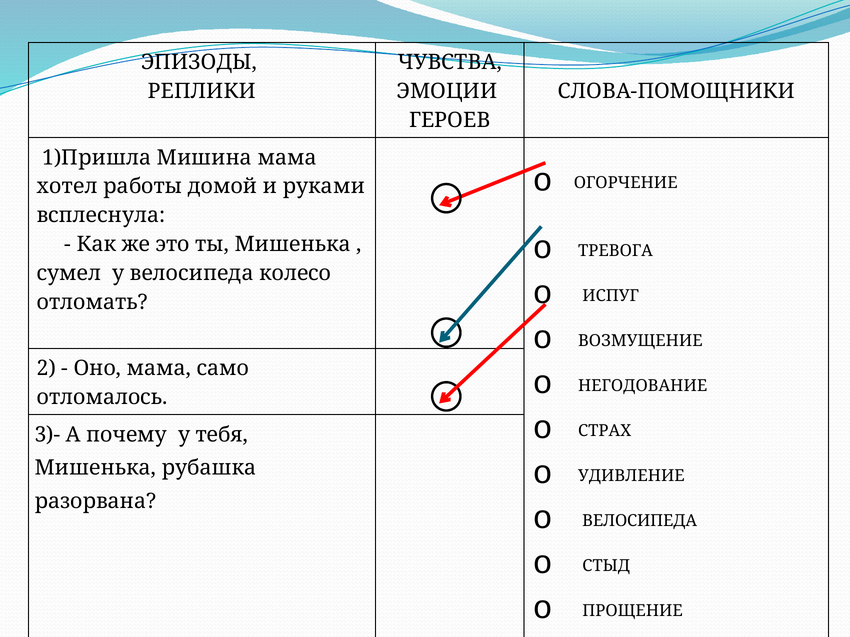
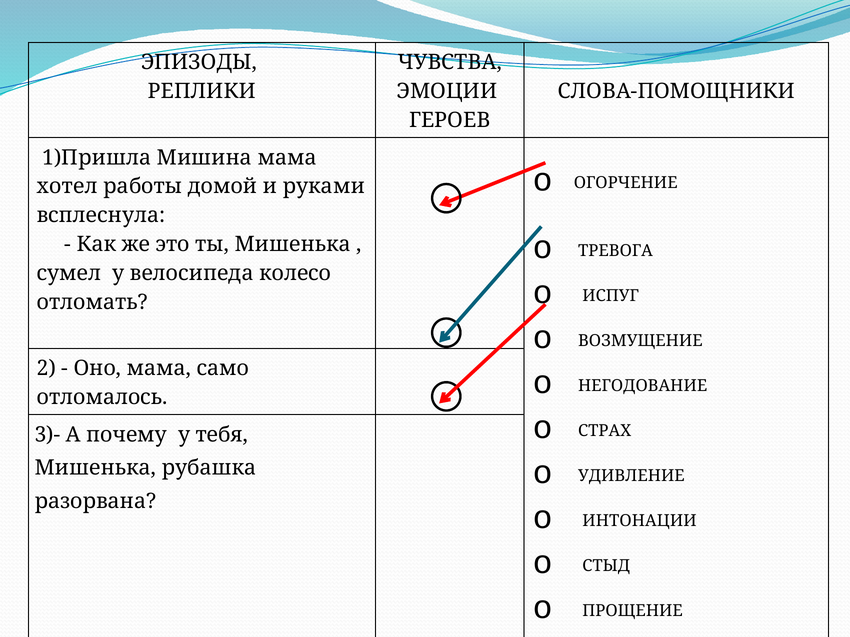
ВЕЛОСИПЕДА at (640, 521): ВЕЛОСИПЕДА -> ИНТОНАЦИИ
